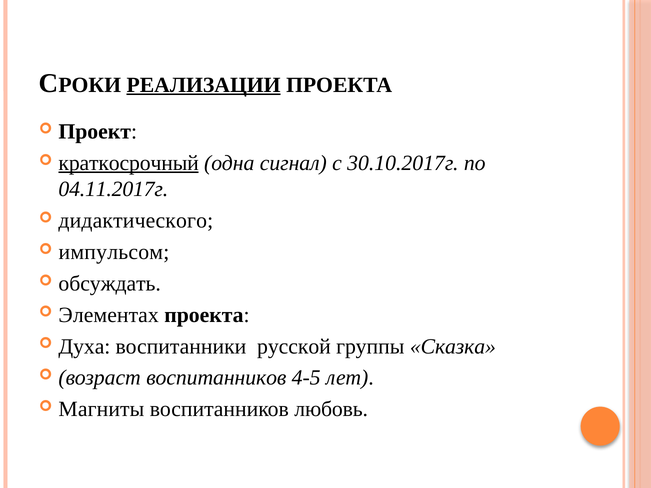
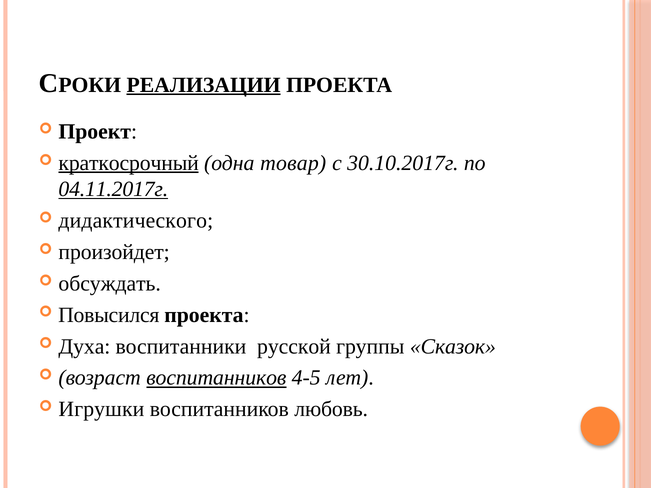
сигнал: сигнал -> товар
04.11.2017г underline: none -> present
импульсом: импульсом -> произойдет
Элементах: Элементах -> Повысился
Сказка: Сказка -> Сказок
воспитанников at (216, 378) underline: none -> present
Магниты: Магниты -> Игрушки
